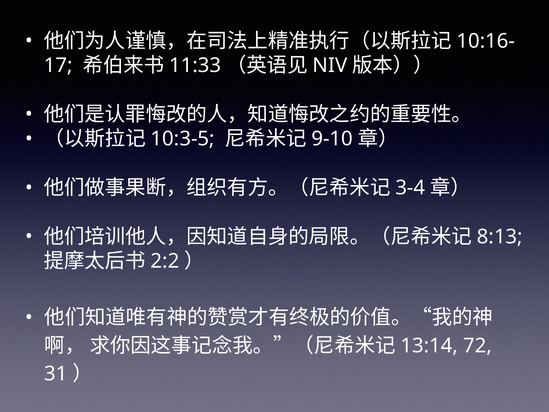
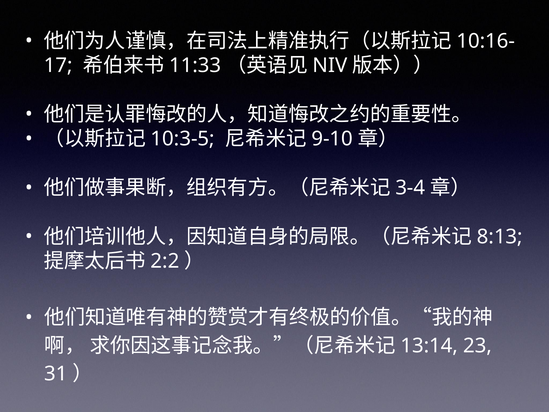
72: 72 -> 23
